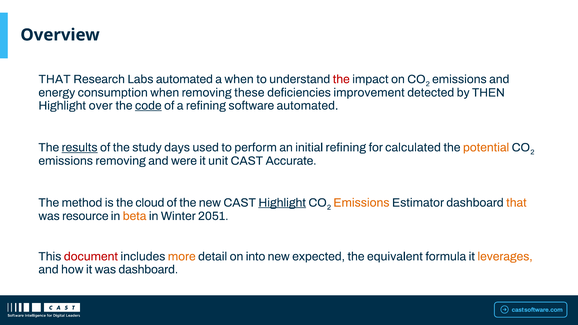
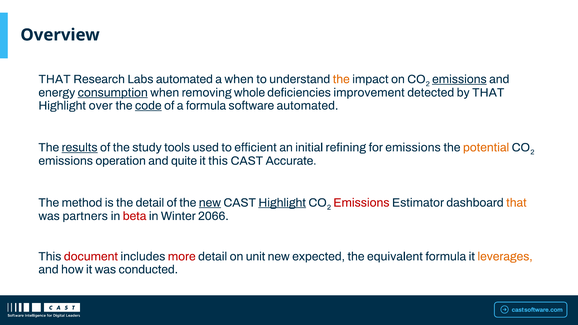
the at (341, 79) colour: red -> orange
emissions at (459, 79) underline: none -> present
consumption underline: none -> present
these: these -> whole
by THEN: THEN -> THAT
a refining: refining -> formula
days: days -> tools
perform: perform -> efficient
for calculated: calculated -> emissions
emissions removing: removing -> operation
were: were -> quite
it unit: unit -> this
the cloud: cloud -> detail
new at (210, 203) underline: none -> present
Emissions at (361, 203) colour: orange -> red
resource: resource -> partners
beta colour: orange -> red
2051: 2051 -> 2066
more colour: orange -> red
into: into -> unit
was dashboard: dashboard -> conducted
